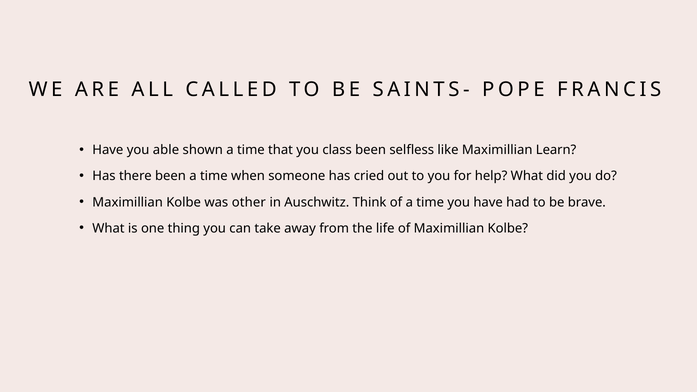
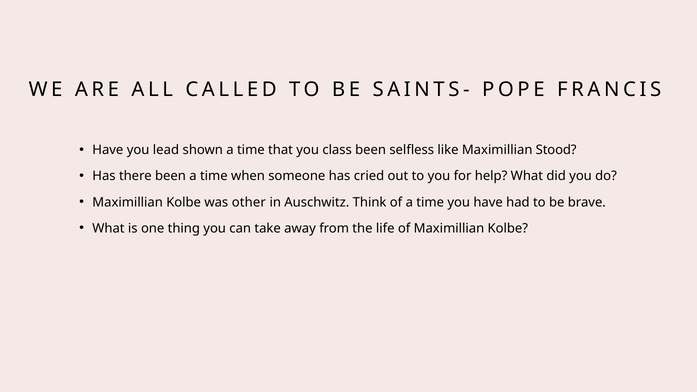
able: able -> lead
Learn: Learn -> Stood
